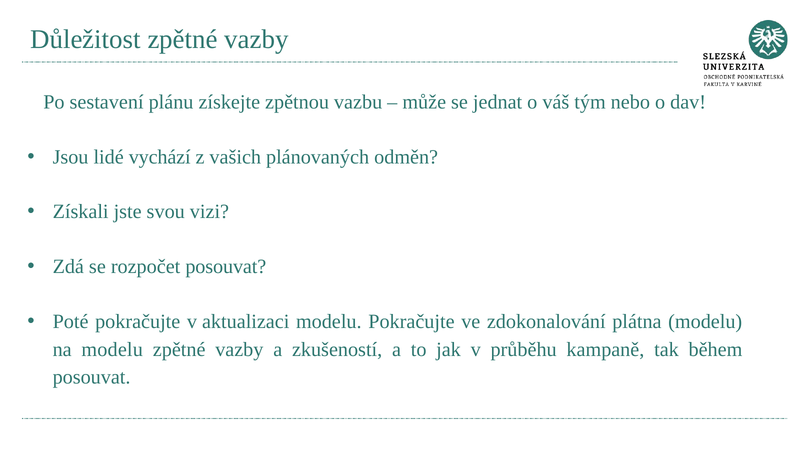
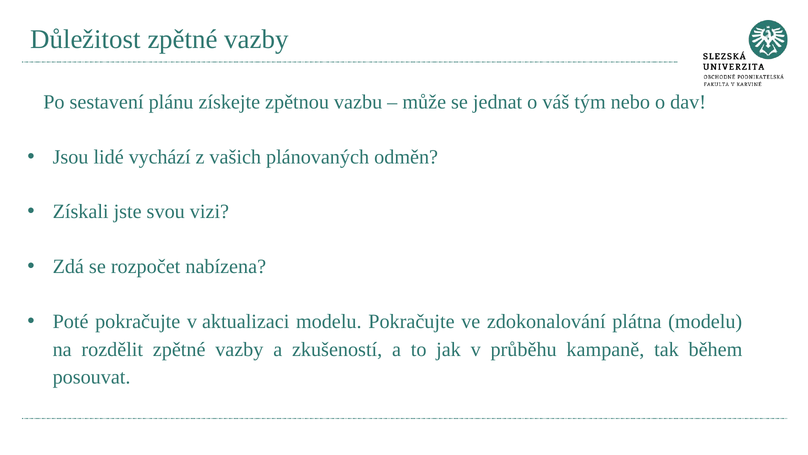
rozpočet posouvat: posouvat -> nabízena
na modelu: modelu -> rozdělit
